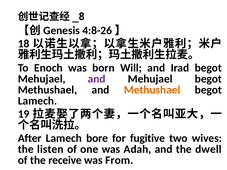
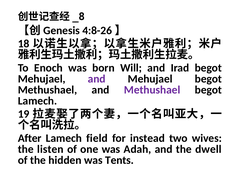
Methushael at (152, 90) colour: orange -> purple
bore: bore -> field
fugitive: fugitive -> instead
receive: receive -> hidden
From: From -> Tents
